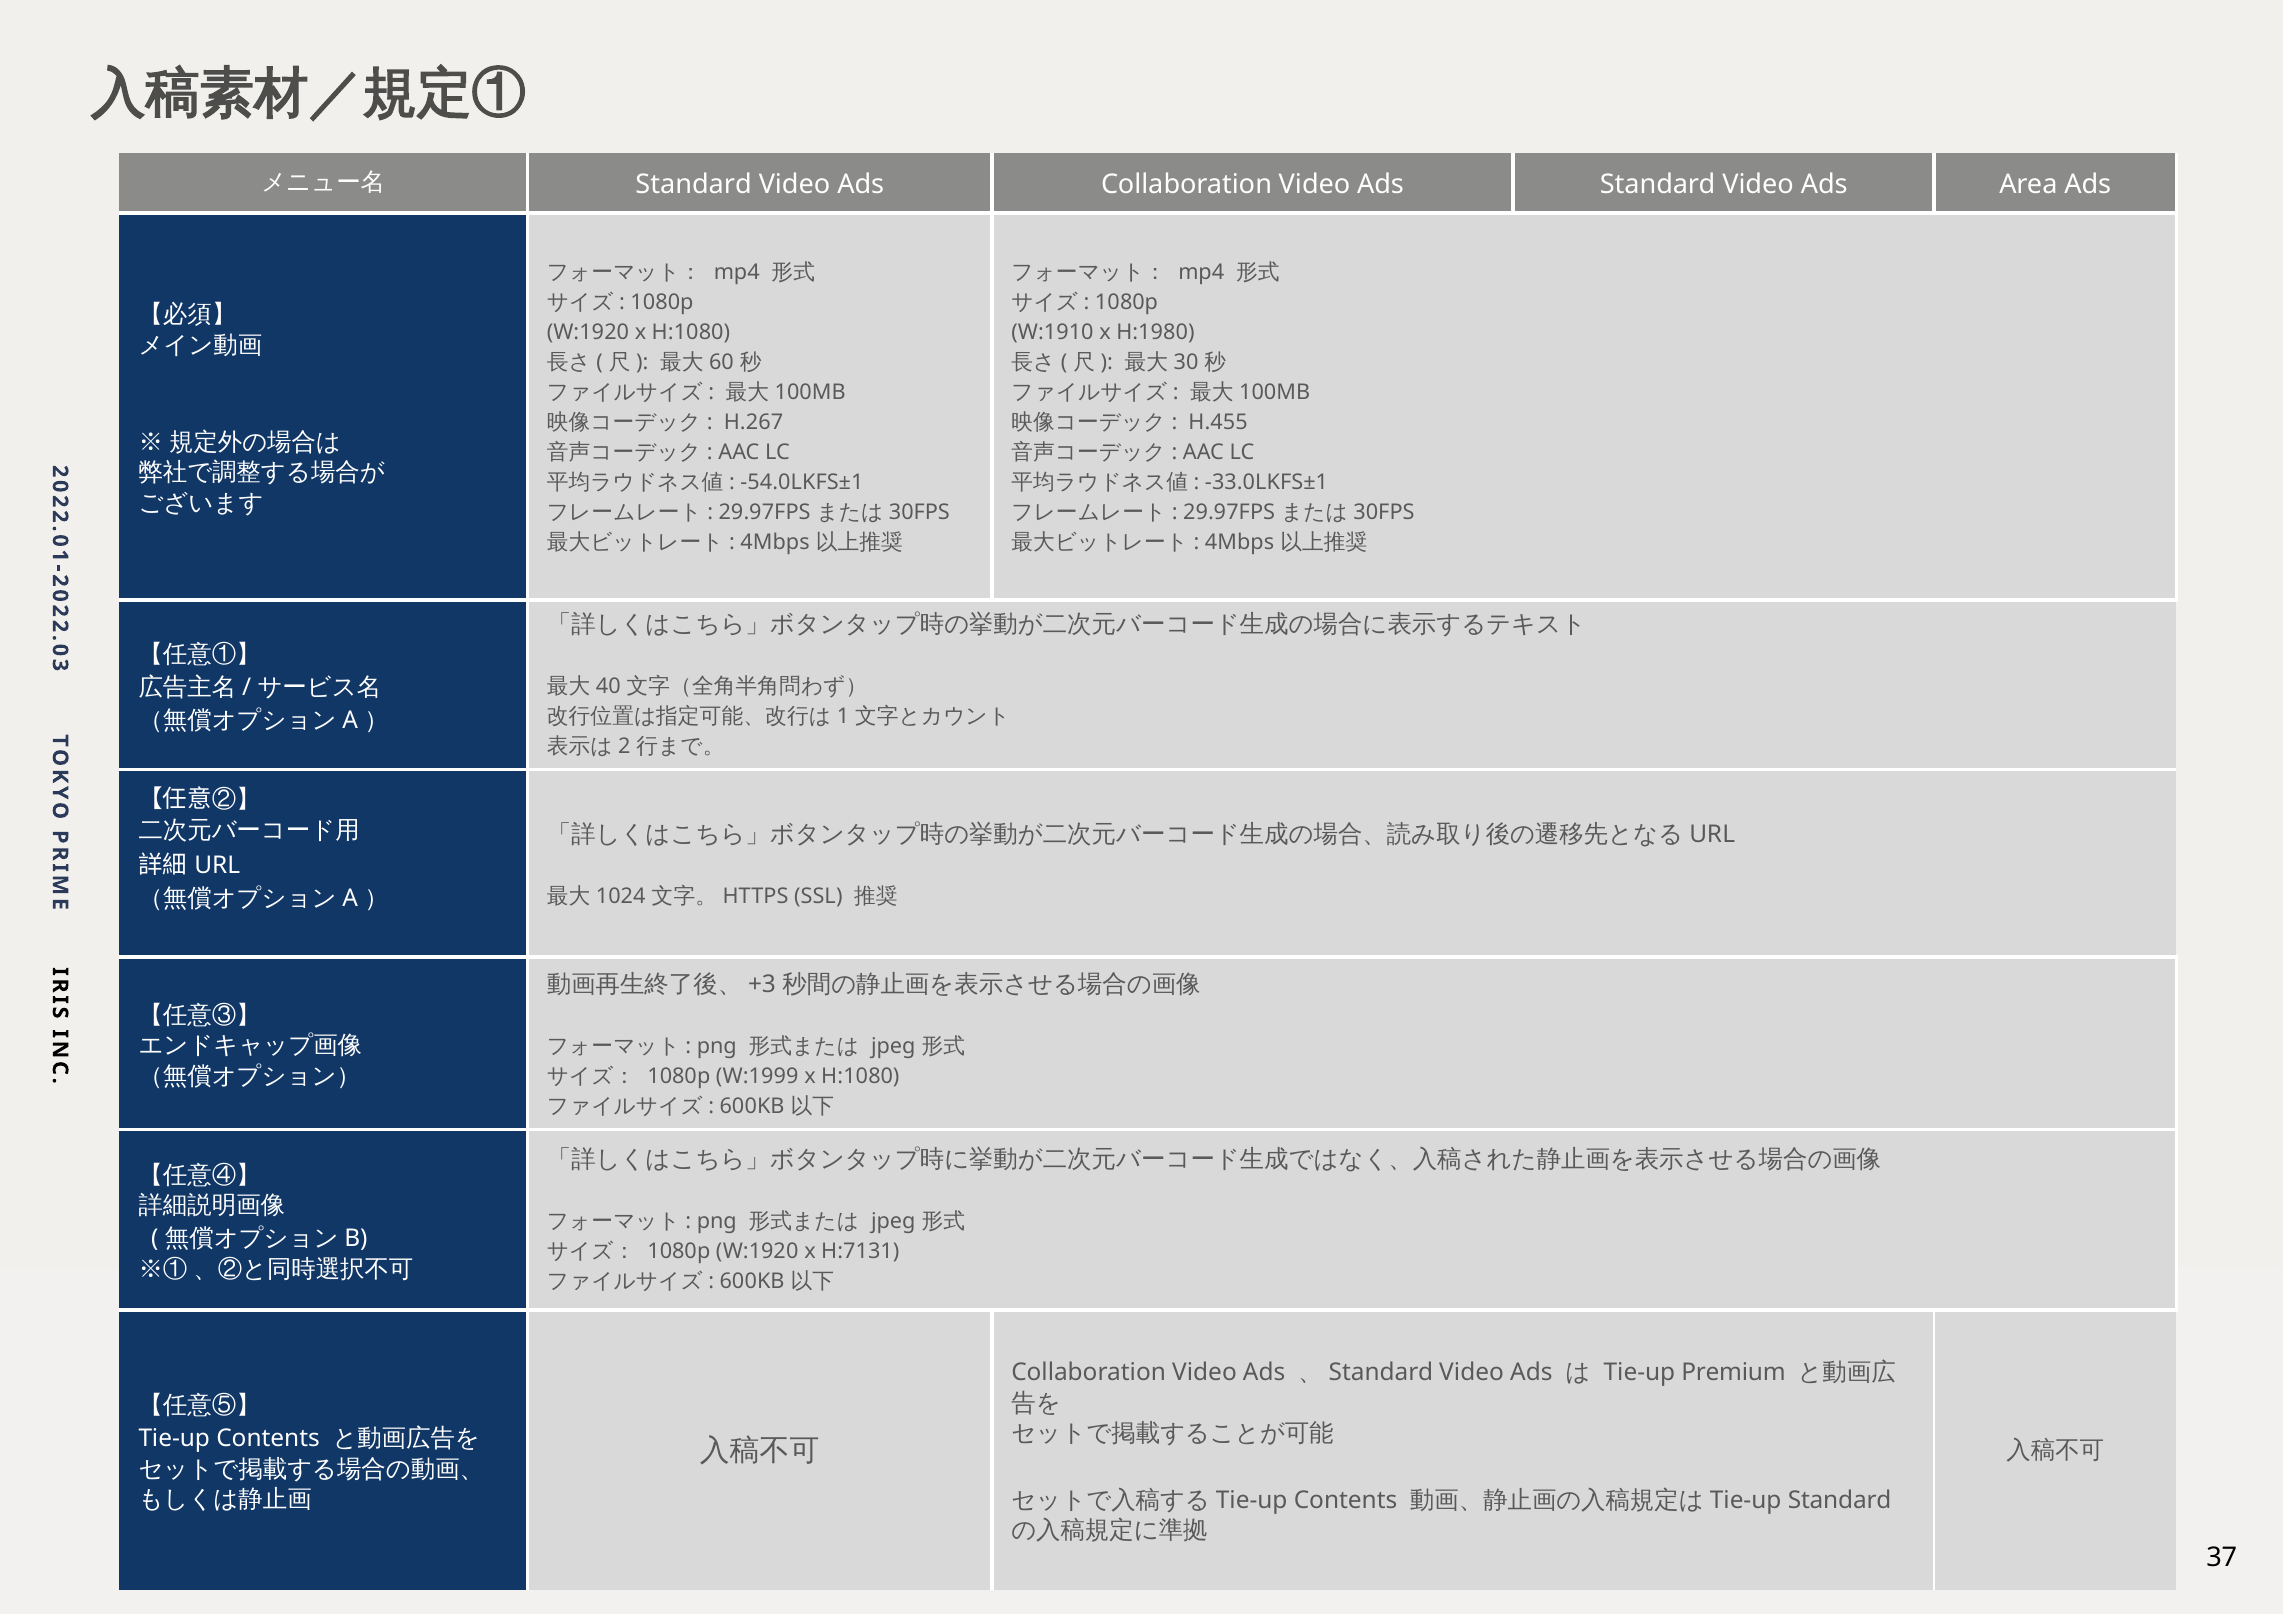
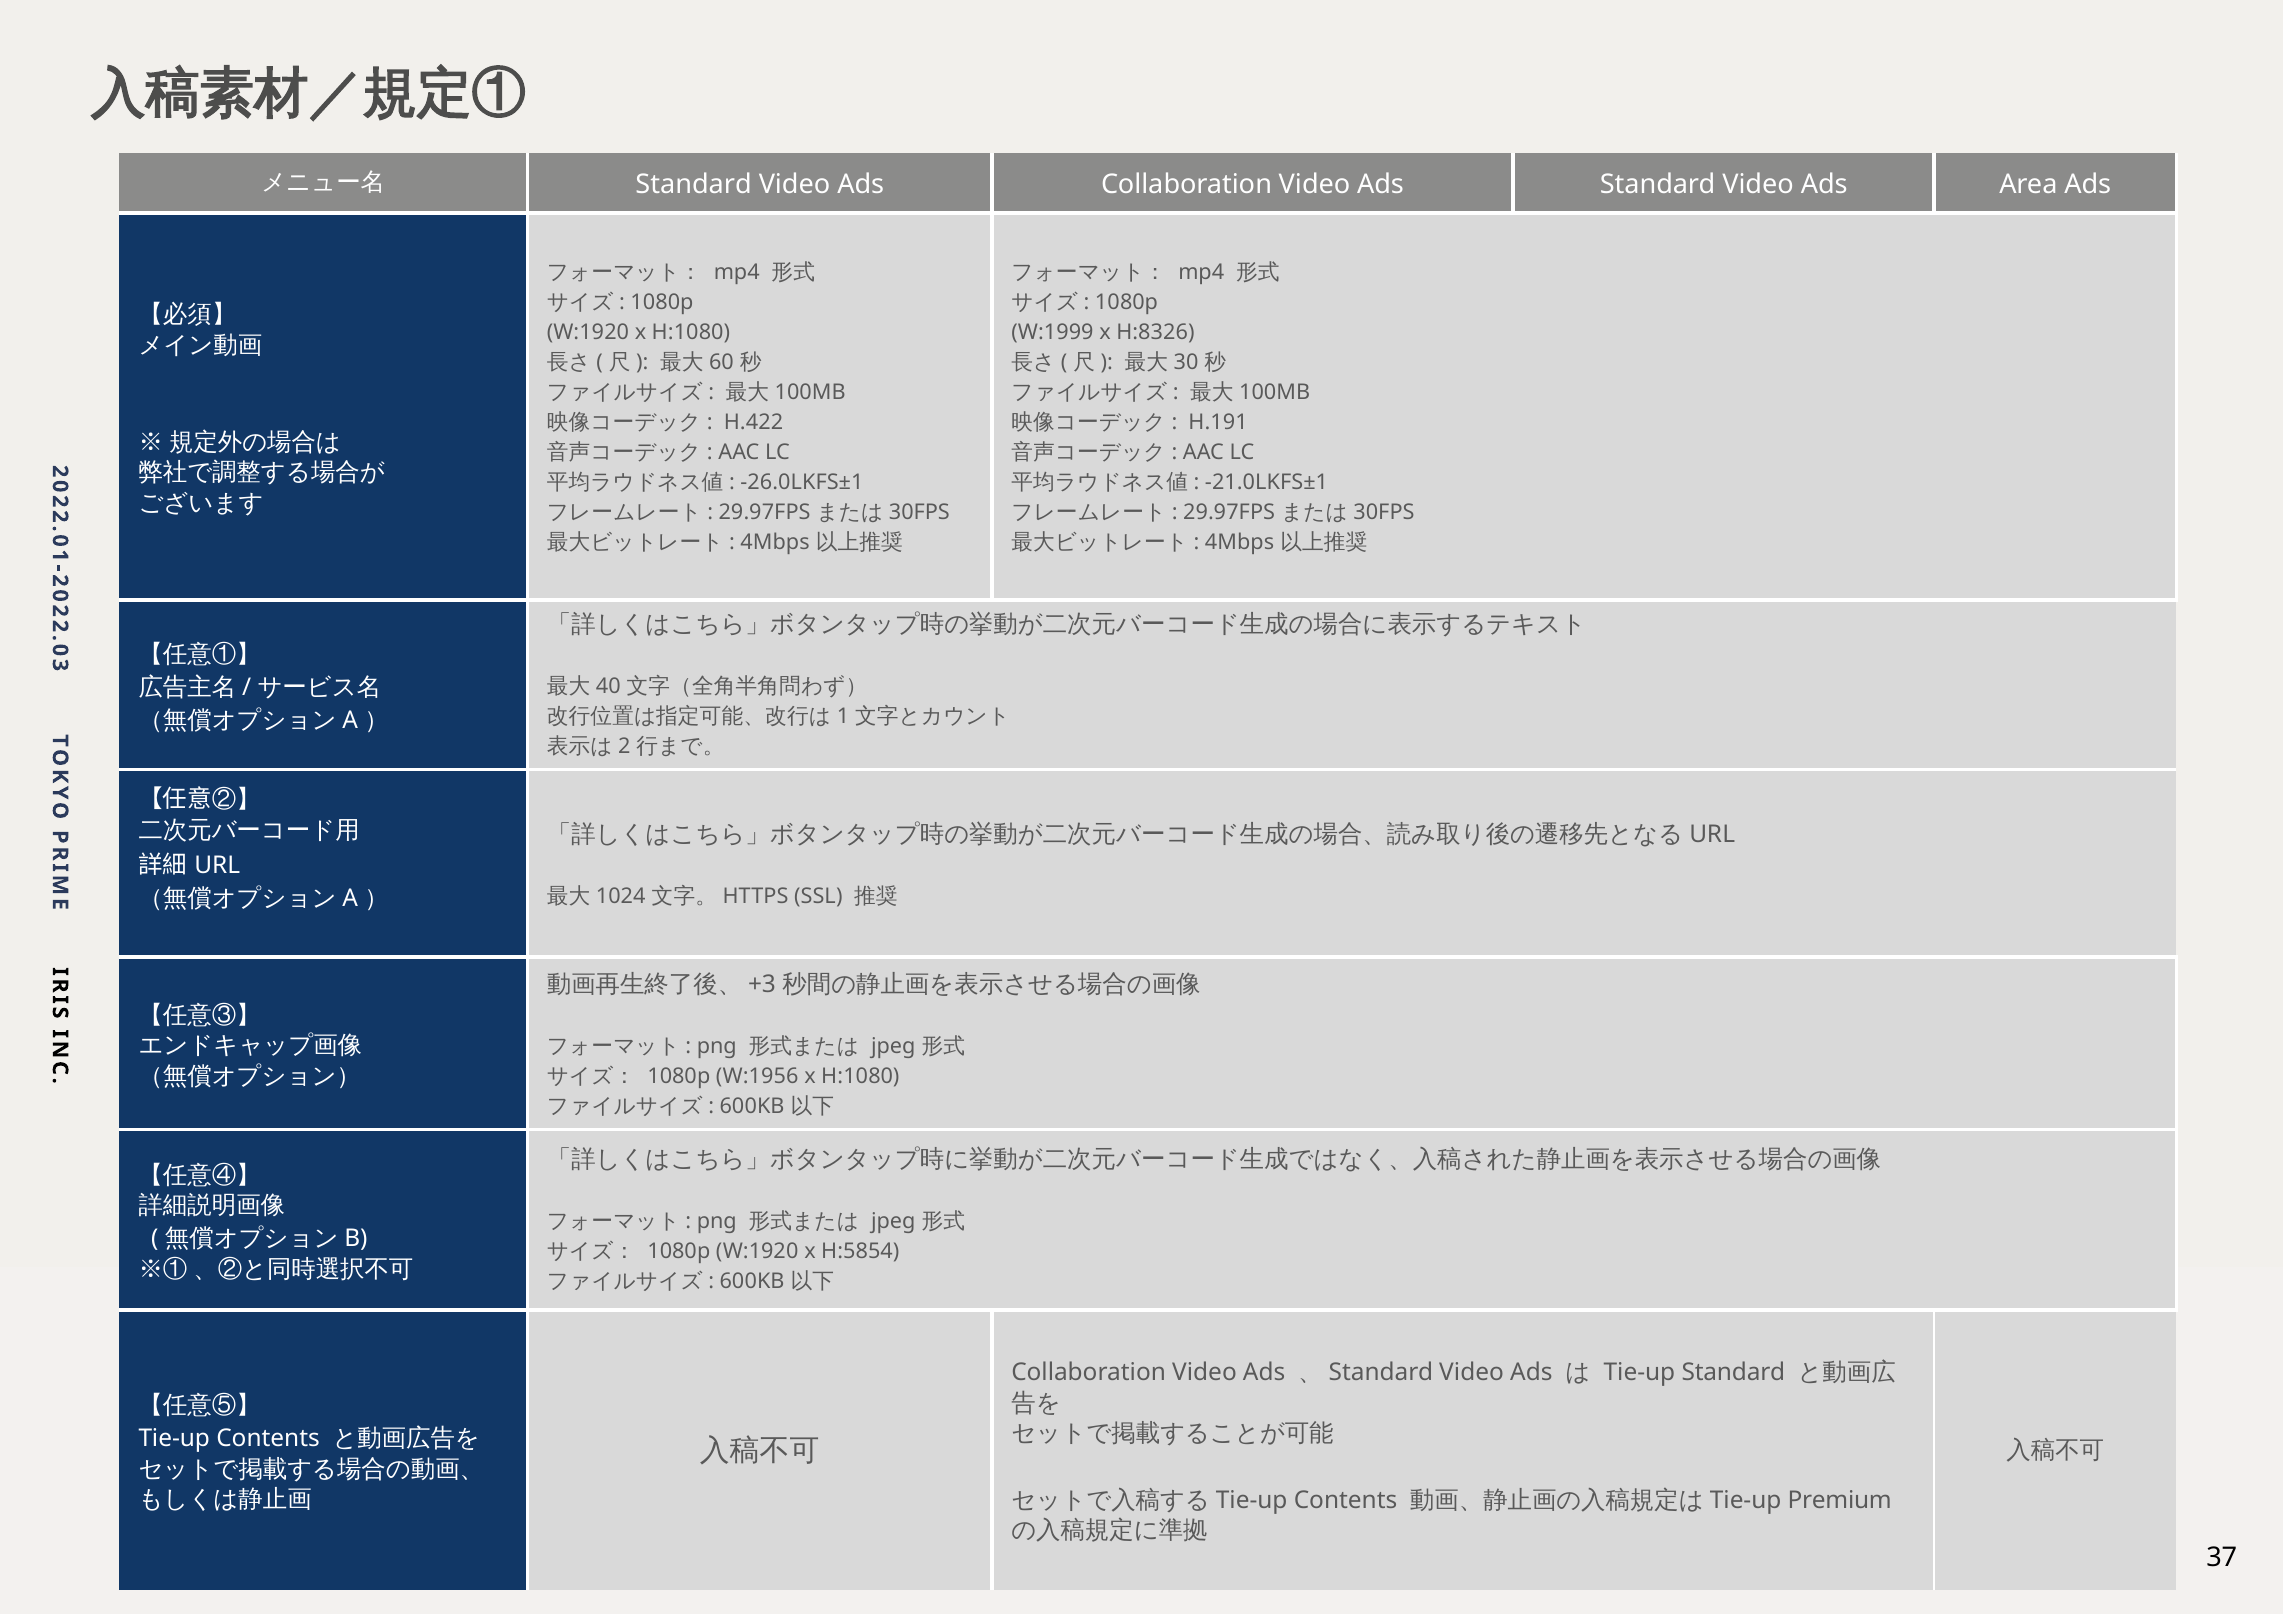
W:1910: W:1910 -> W:1999
H:1980: H:1980 -> H:8326
H.267: H.267 -> H.422
H.455: H.455 -> H.191
-54.0LKFS±1: -54.0LKFS±1 -> -26.0LKFS±1
-33.0LKFS±1: -33.0LKFS±1 -> -21.0LKFS±1
W:1999: W:1999 -> W:1956
H:7131: H:7131 -> H:5854
Tie-up Premium: Premium -> Standard
Standard at (1840, 1500): Standard -> Premium
